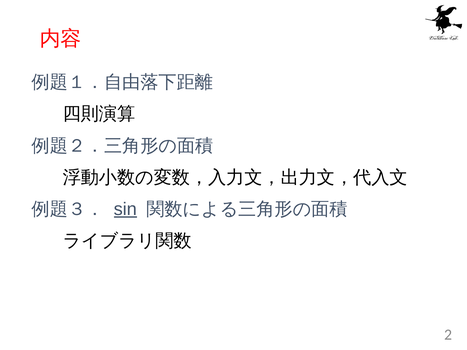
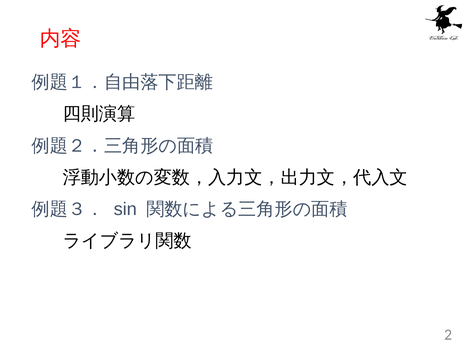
sin underline: present -> none
